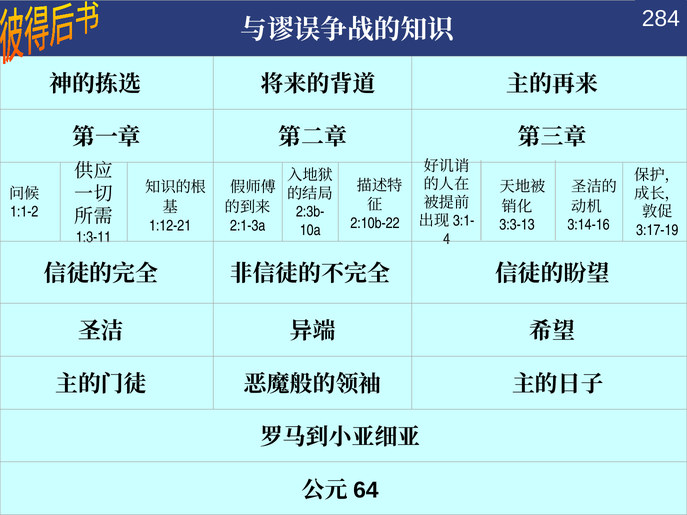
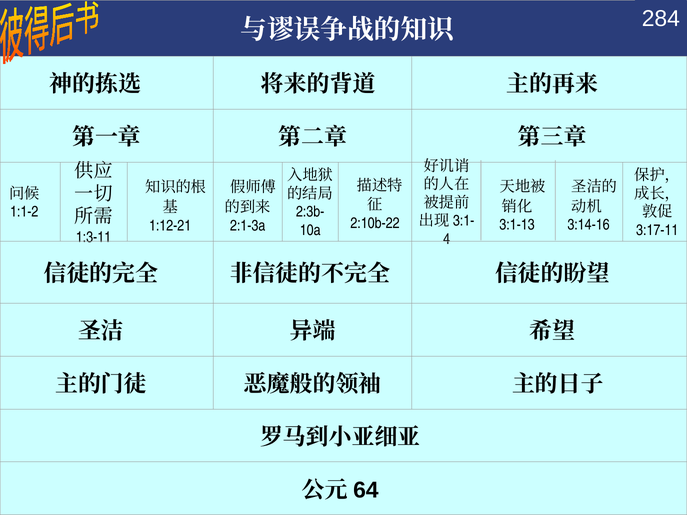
3:3-13: 3:3-13 -> 3:1-13
3:17-19: 3:17-19 -> 3:17-11
